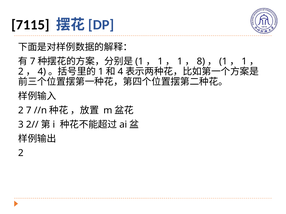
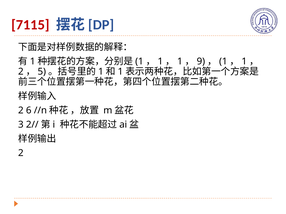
7115 colour: black -> red
7 at (33, 61): 7 -> 1
8: 8 -> 9
4 at (42, 72): 4 -> 5
4 at (120, 72): 4 -> 1
2 7: 7 -> 6
